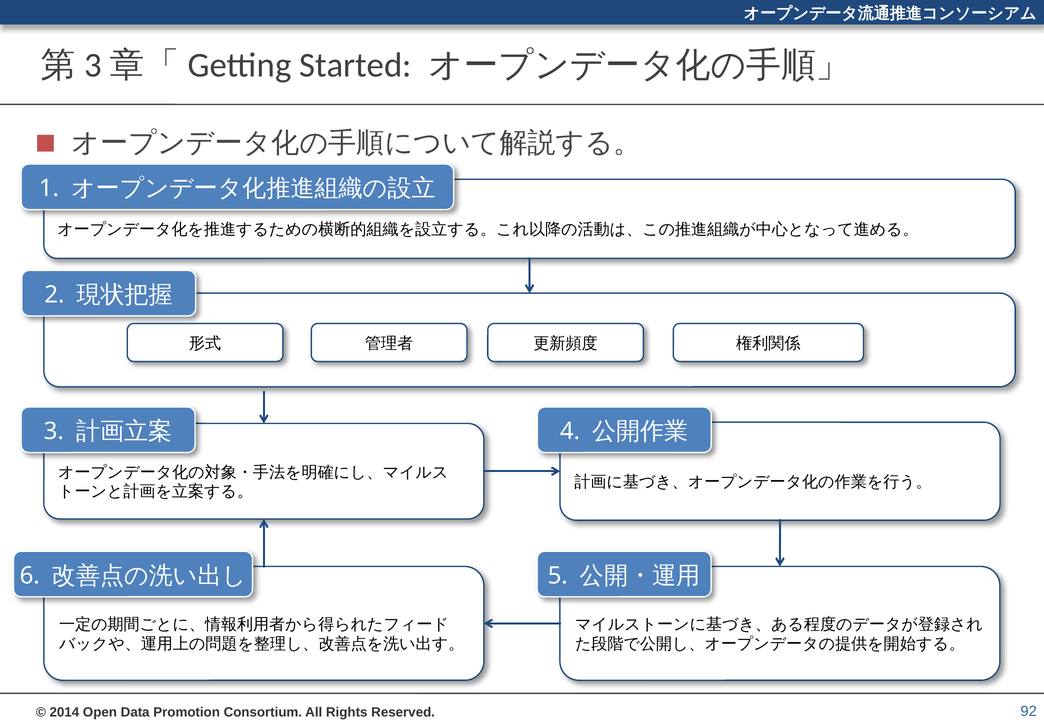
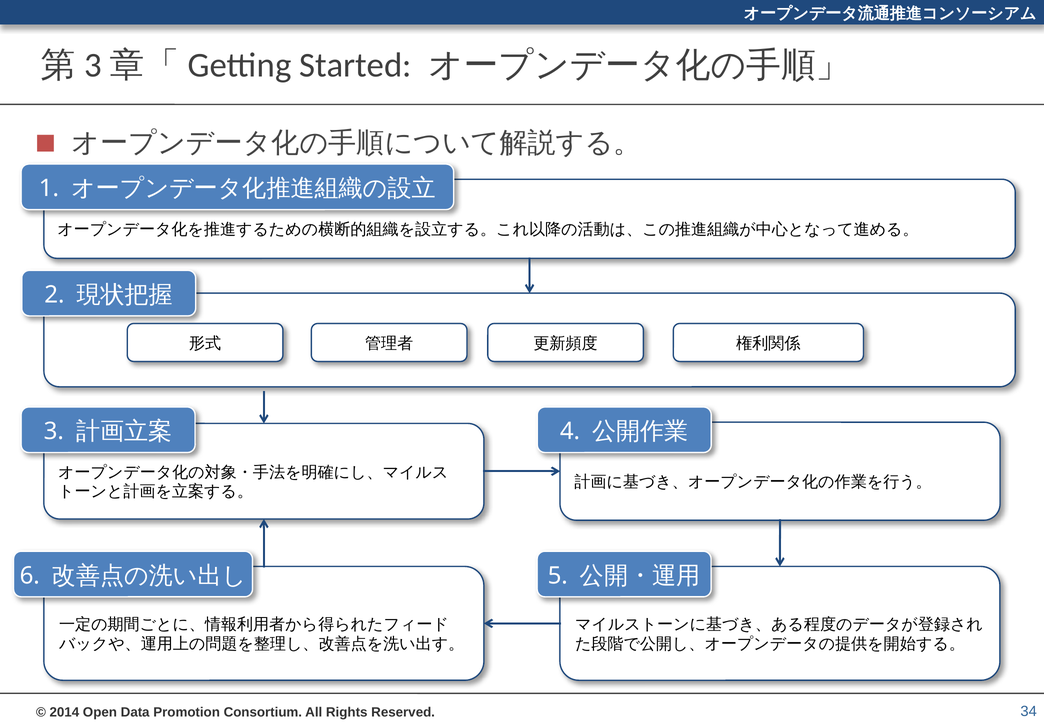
92: 92 -> 34
